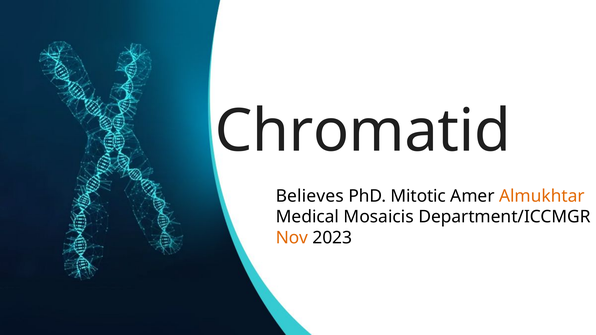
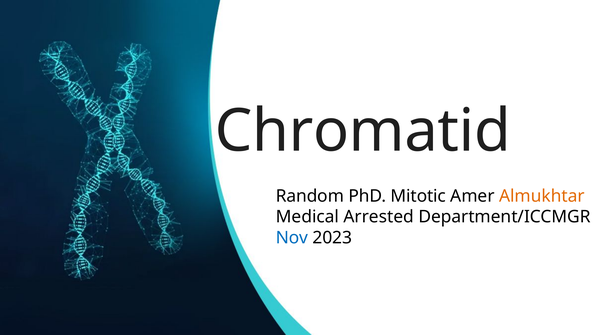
Believes: Believes -> Random
Mosaicis: Mosaicis -> Arrested
Nov colour: orange -> blue
